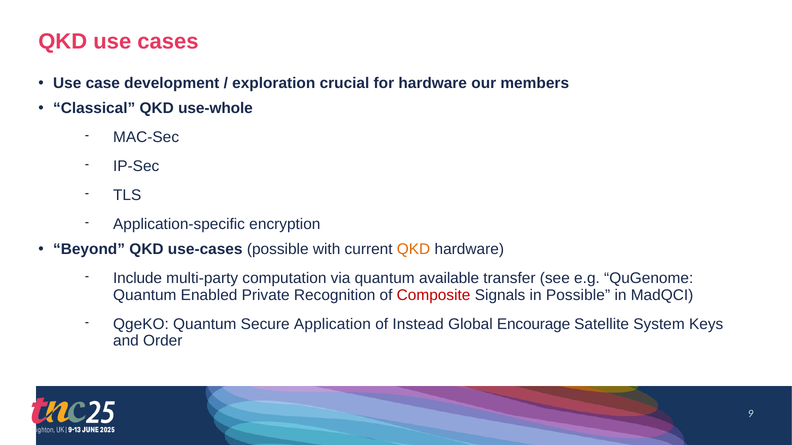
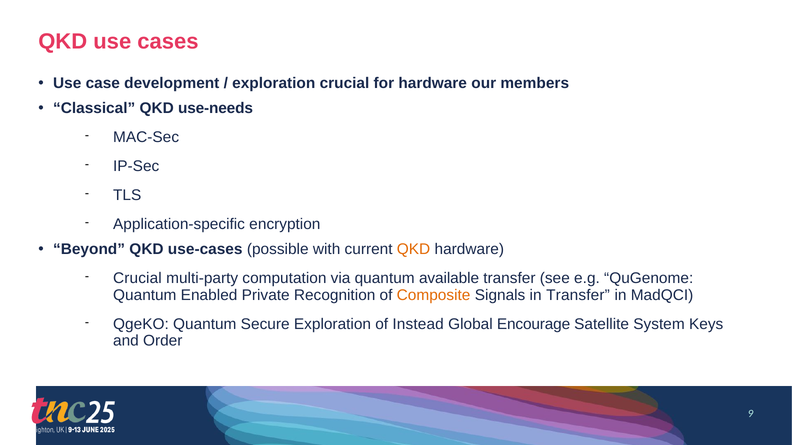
use-whole: use-whole -> use-needs
Include at (138, 279): Include -> Crucial
Composite colour: red -> orange
in Possible: Possible -> Transfer
Secure Application: Application -> Exploration
